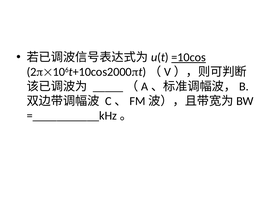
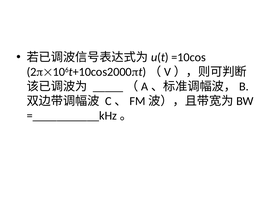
=10cos underline: present -> none
